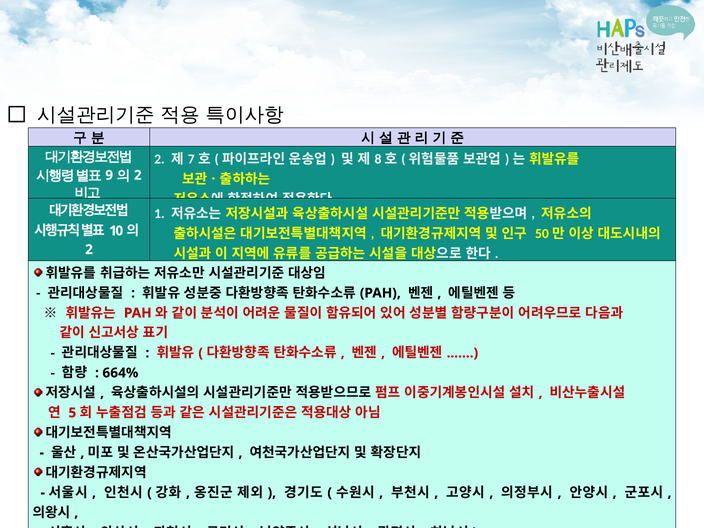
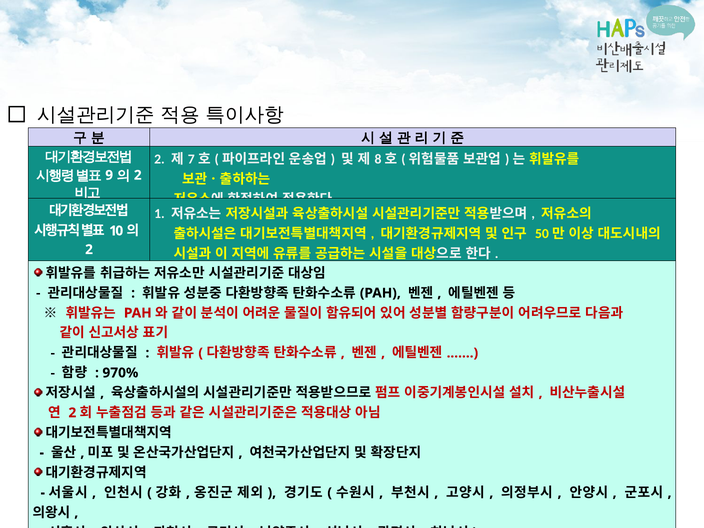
664%: 664% -> 970%
5 at (72, 413): 5 -> 2
